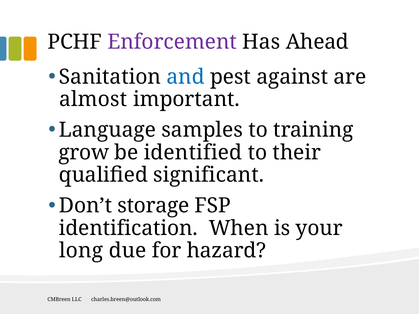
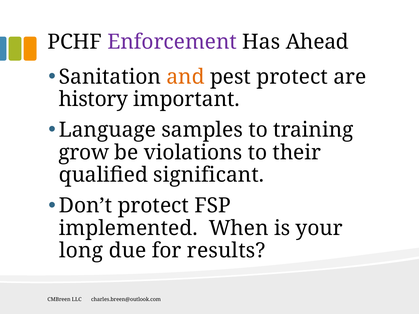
and colour: blue -> orange
pest against: against -> protect
almost: almost -> history
identified: identified -> violations
Don’t storage: storage -> protect
identification: identification -> implemented
hazard: hazard -> results
